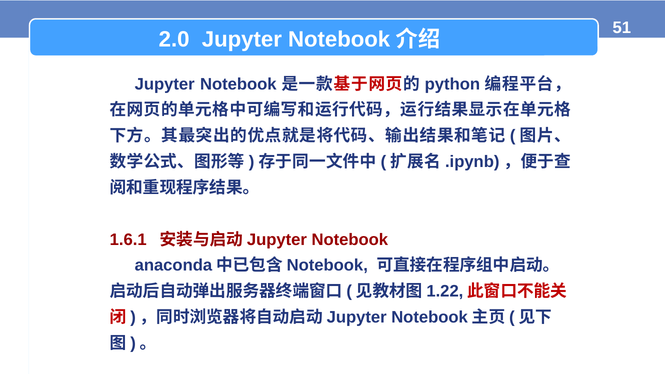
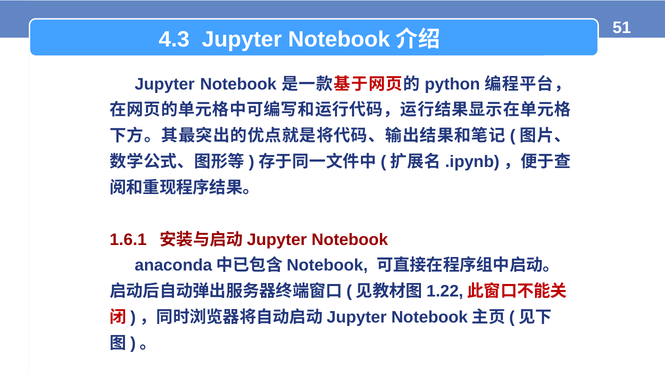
2.0: 2.0 -> 4.3
